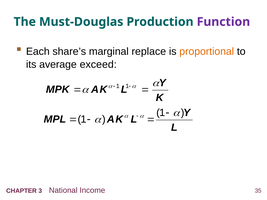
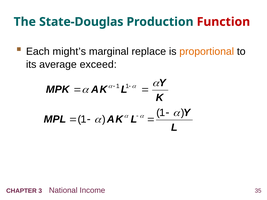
Must-Douglas: Must-Douglas -> State-Douglas
Function colour: purple -> red
share’s: share’s -> might’s
